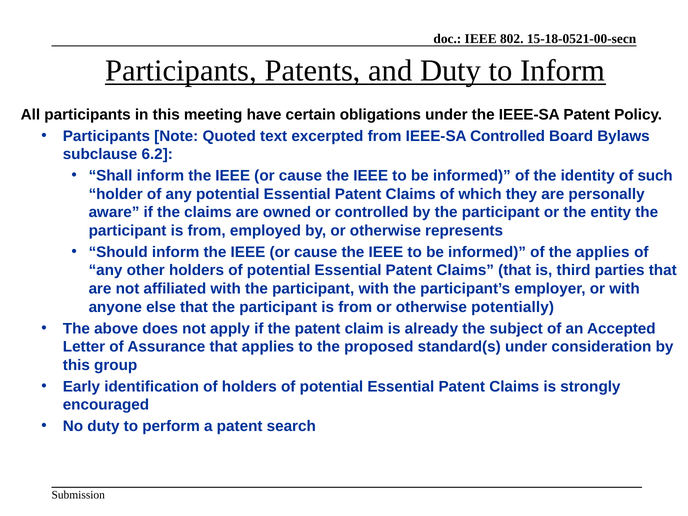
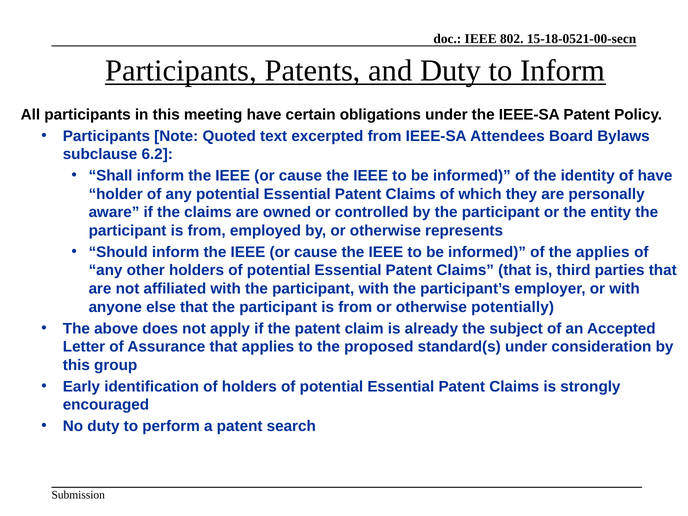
IEEE-SA Controlled: Controlled -> Attendees
of such: such -> have
